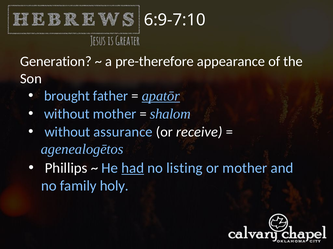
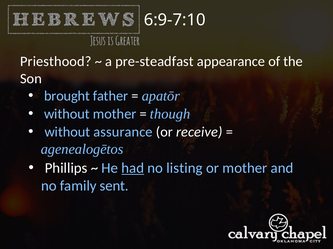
Generation: Generation -> Priesthood
pre-therefore: pre-therefore -> pre-steadfast
apatōr underline: present -> none
shalom: shalom -> though
holy: holy -> sent
